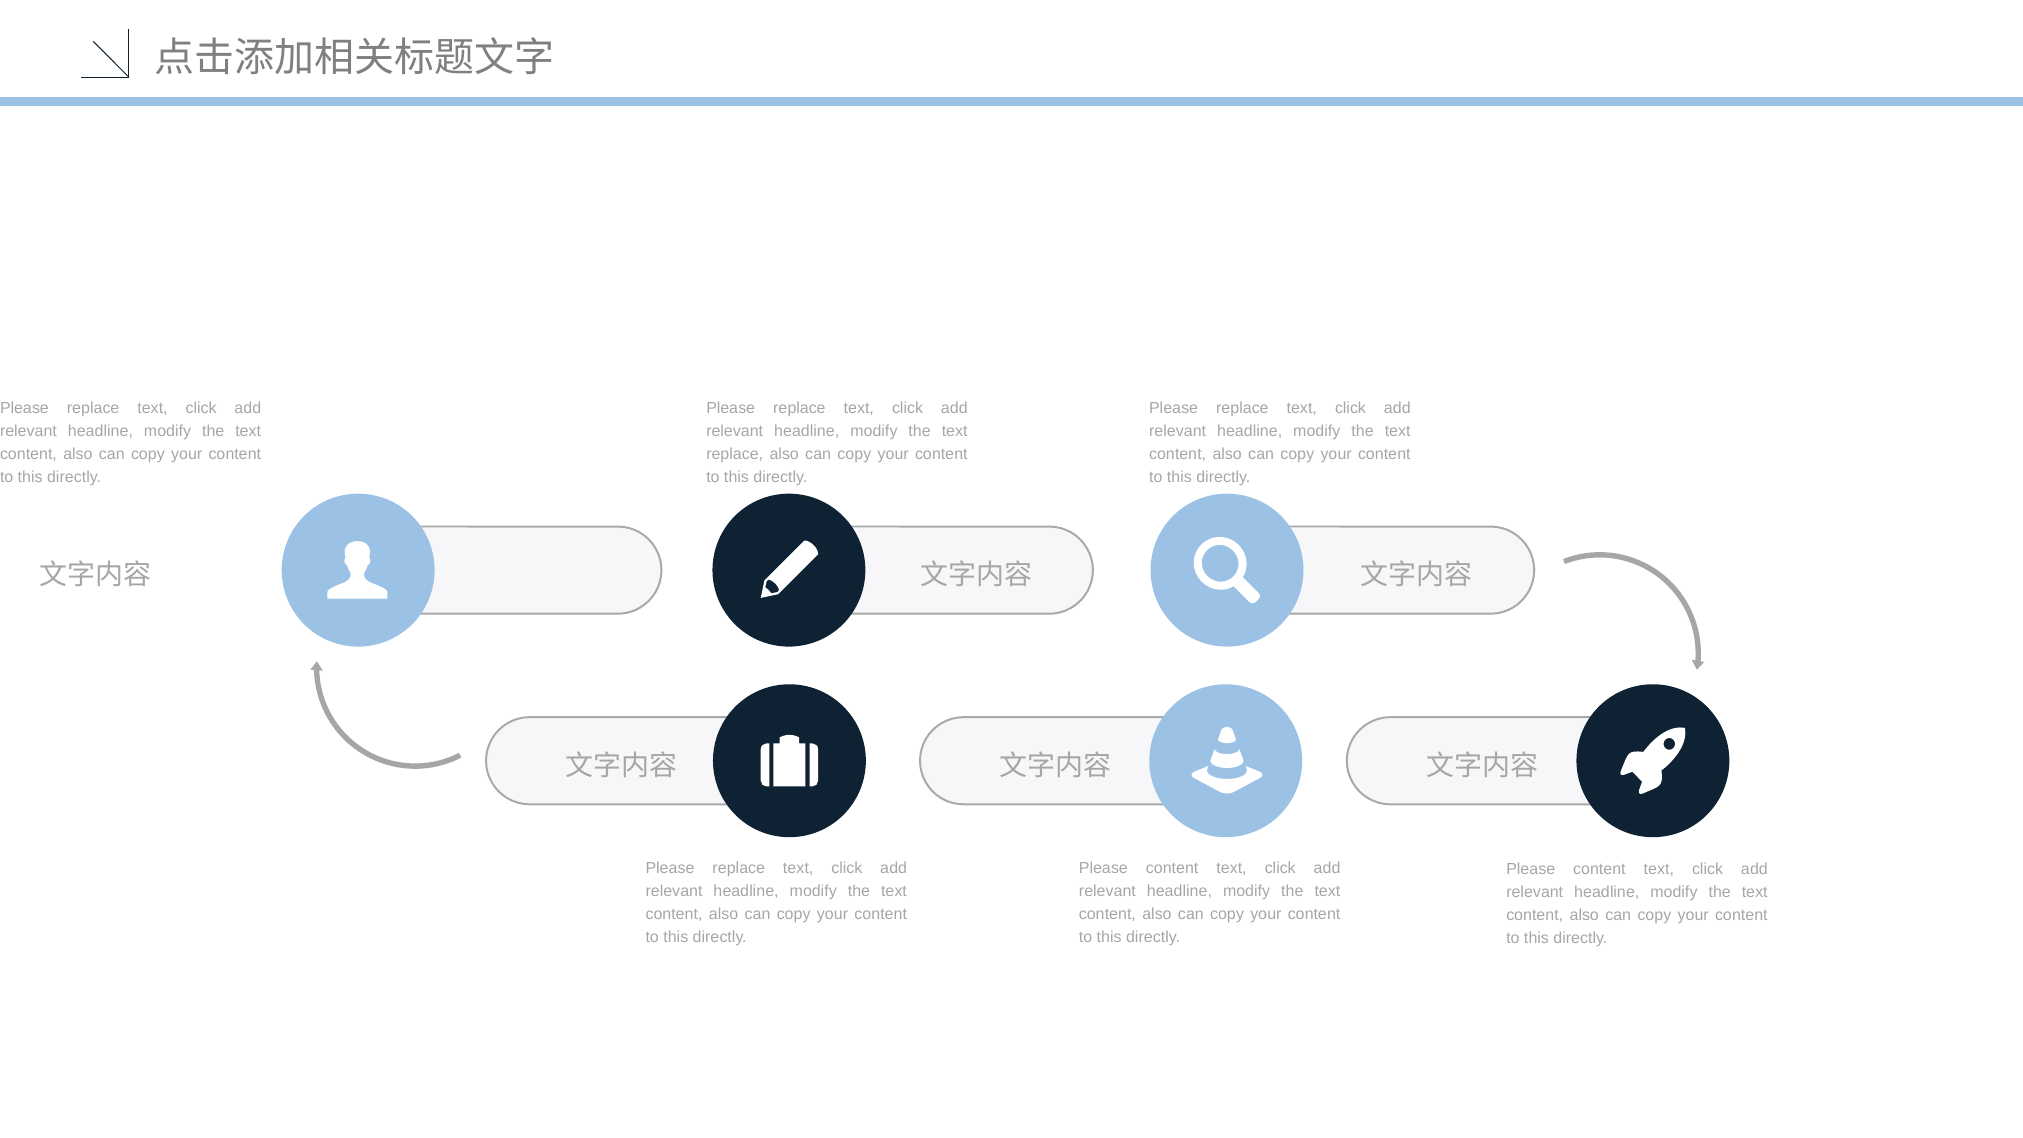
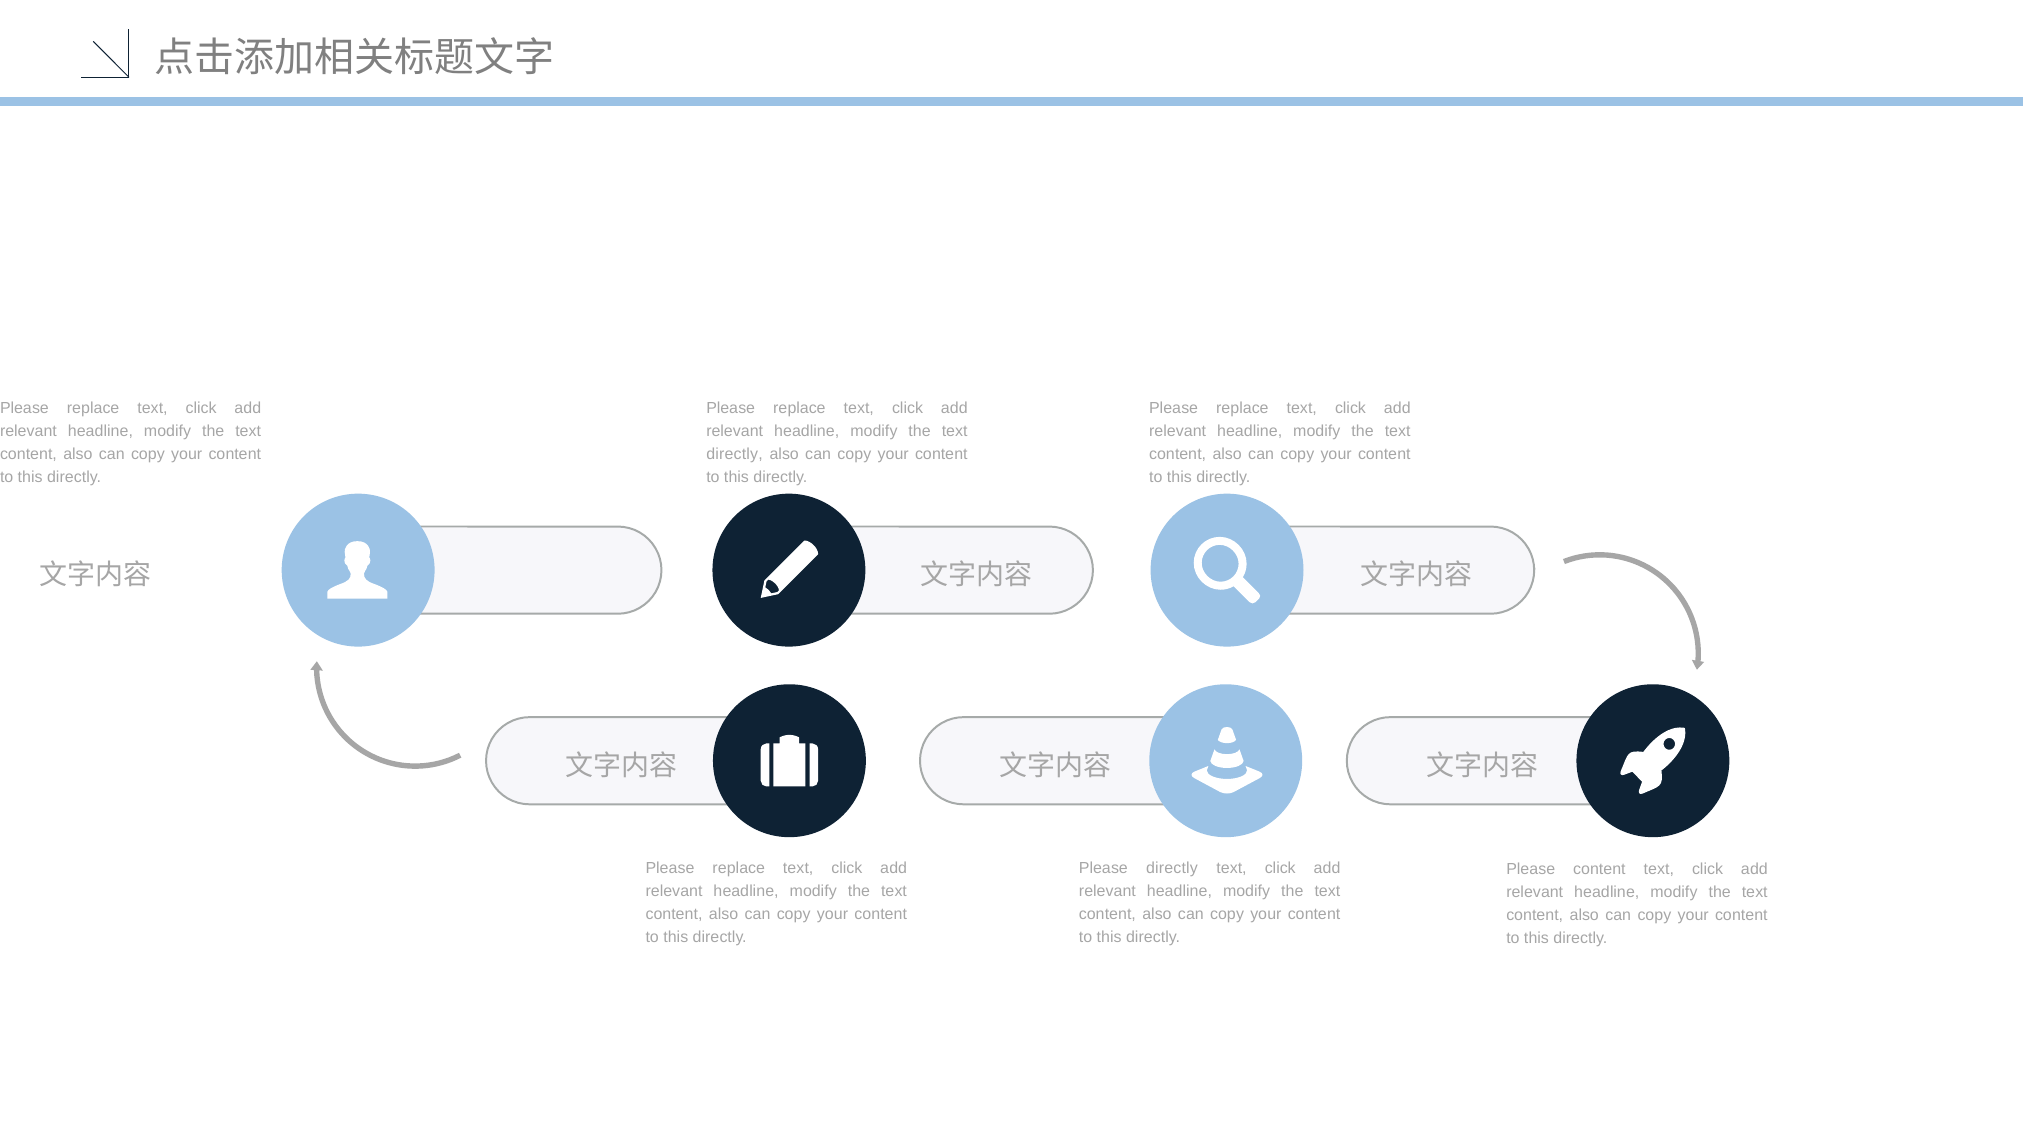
replace at (735, 454): replace -> directly
content at (1172, 868): content -> directly
